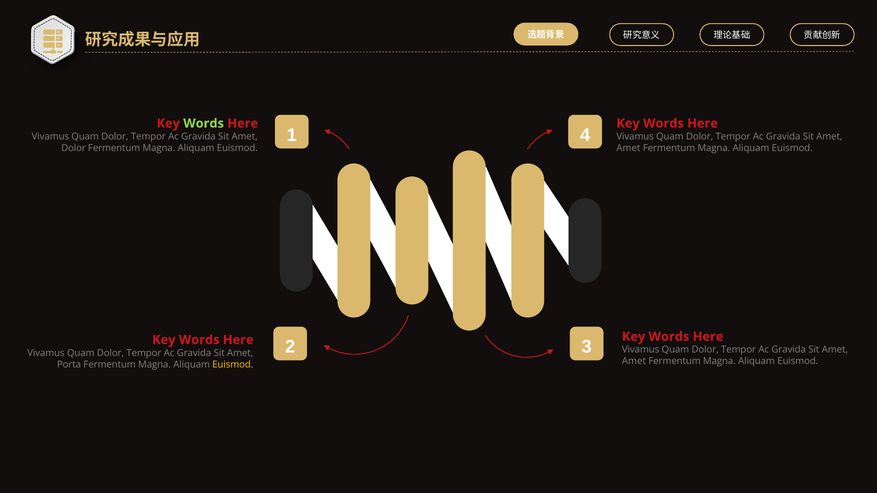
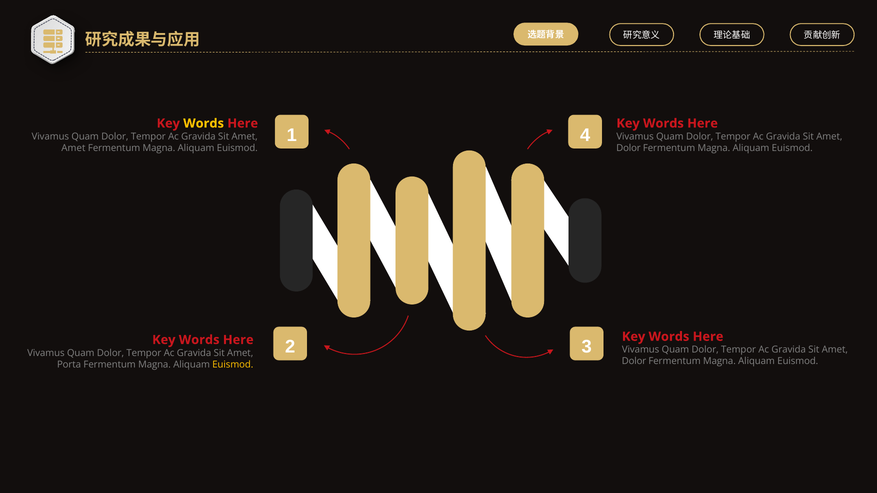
Words at (204, 123) colour: light green -> yellow
Dolor at (74, 148): Dolor -> Amet
Amet at (628, 148): Amet -> Dolor
Amet at (634, 362): Amet -> Dolor
